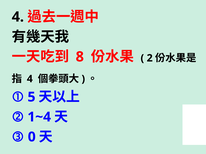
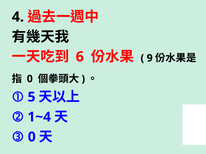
8: 8 -> 6
2: 2 -> 9
4 at (30, 79): 4 -> 0
